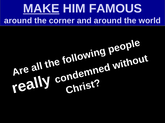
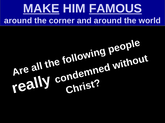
FAMOUS underline: none -> present
